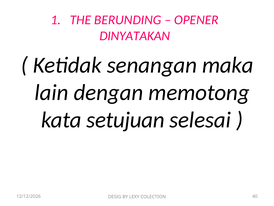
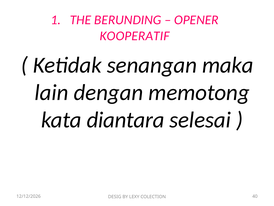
DINYATAKAN: DINYATAKAN -> KOOPERATIF
setujuan: setujuan -> diantara
